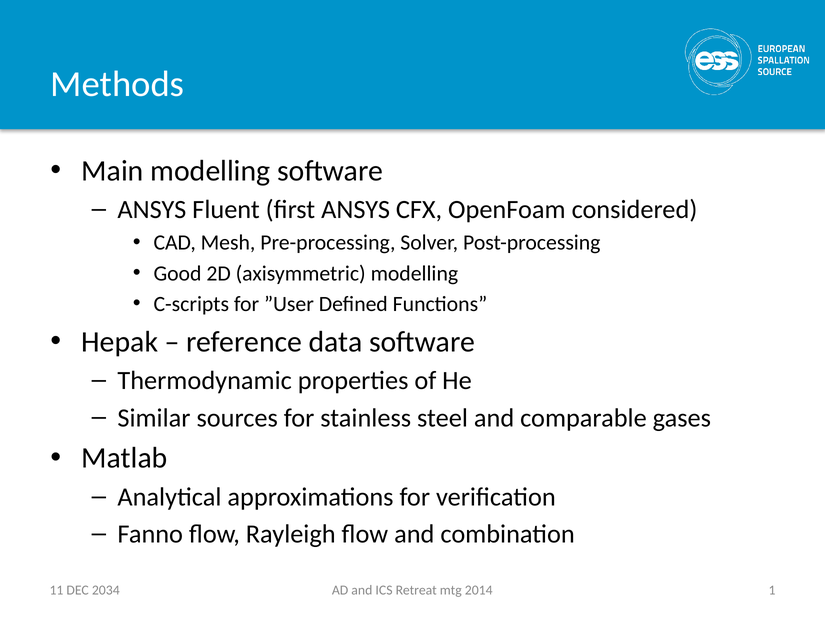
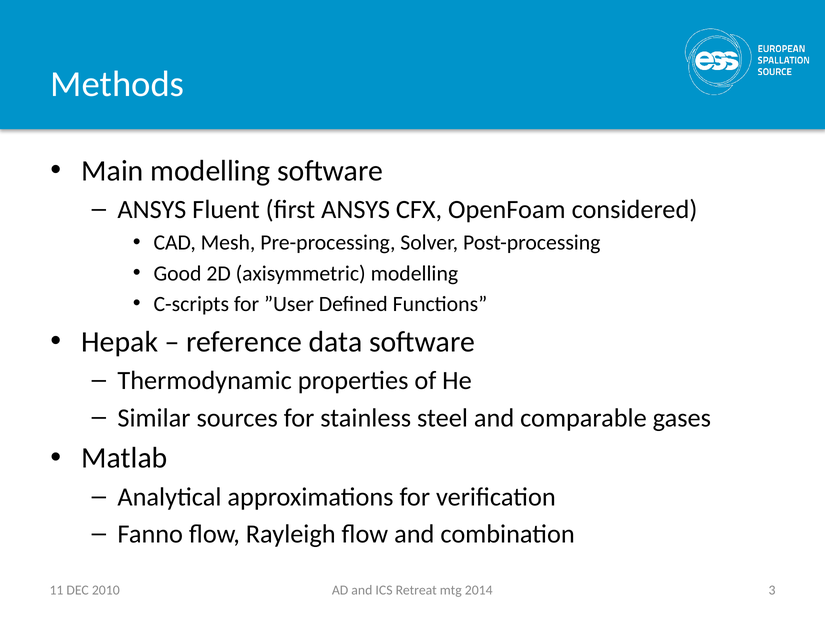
1: 1 -> 3
2034: 2034 -> 2010
